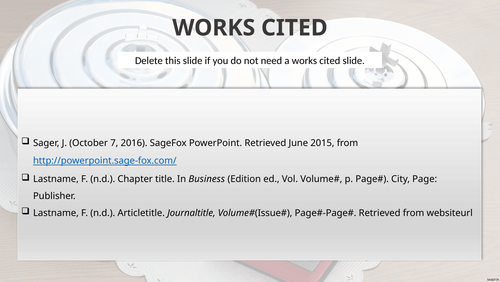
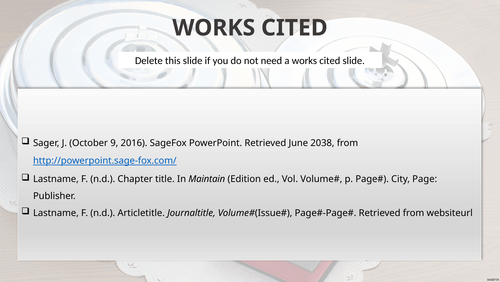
7: 7 -> 9
2015: 2015 -> 2038
Business: Business -> Maintain
